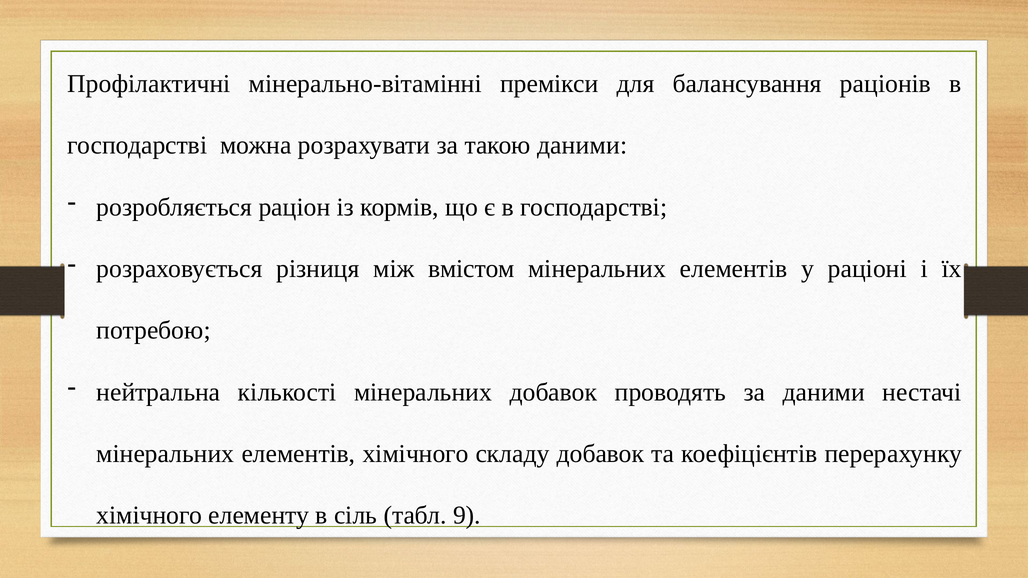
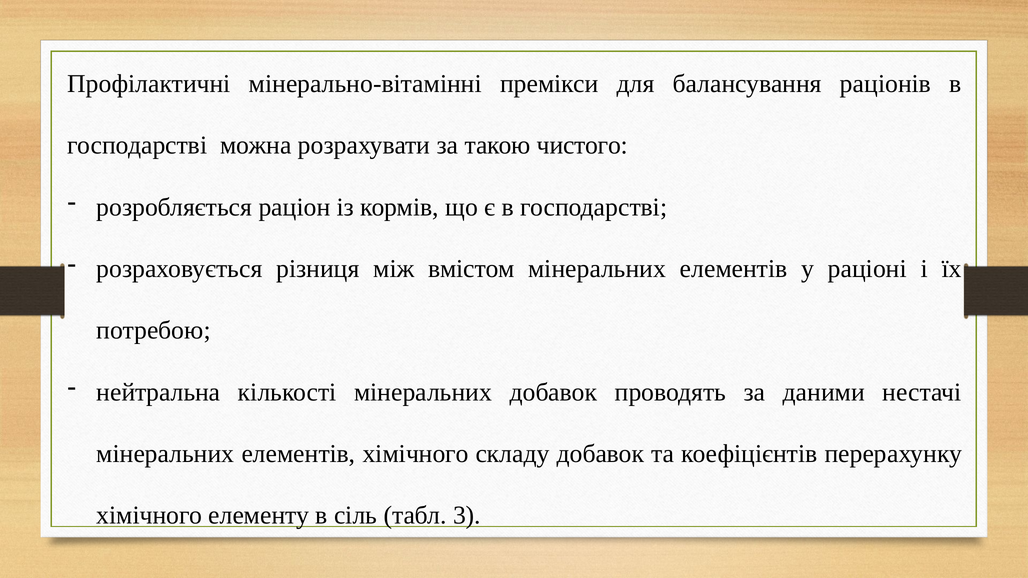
такою даними: даними -> чистого
9: 9 -> 3
